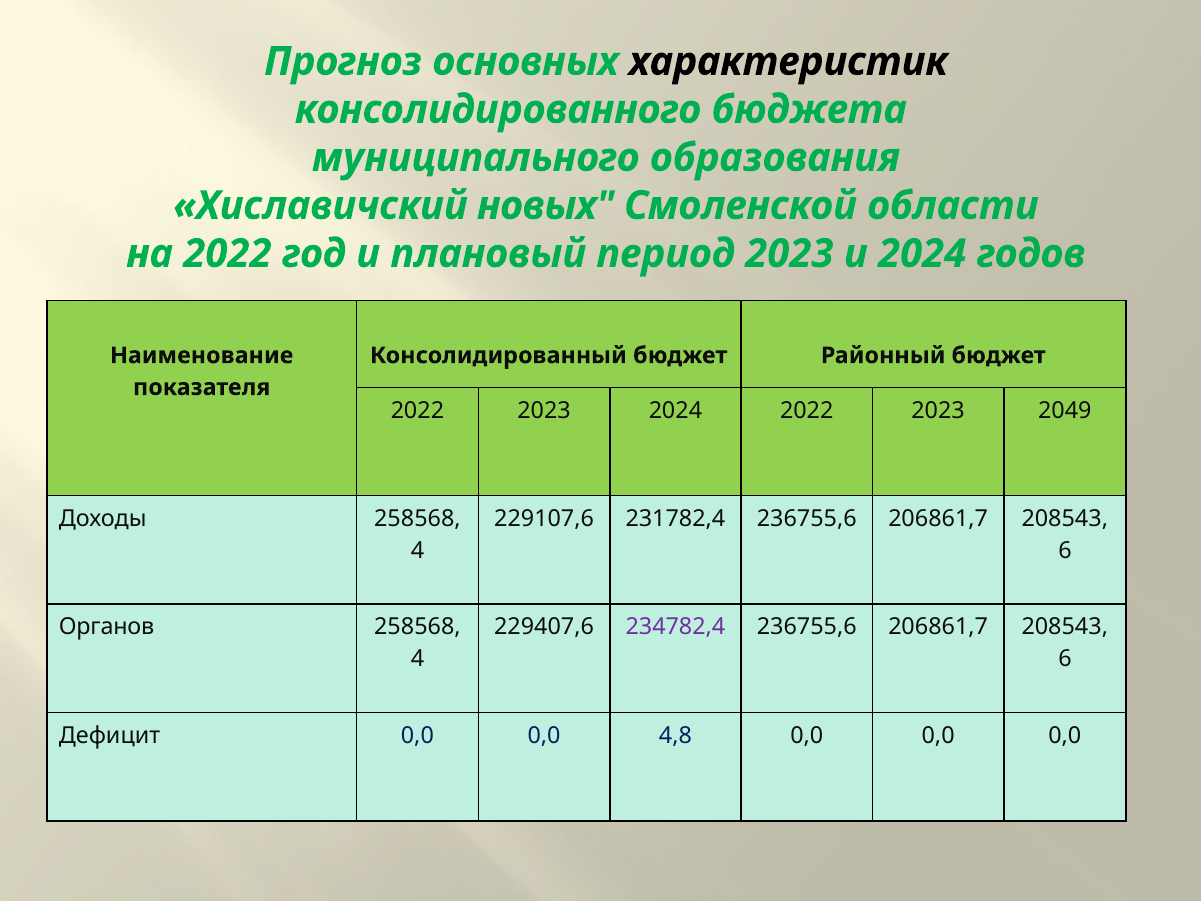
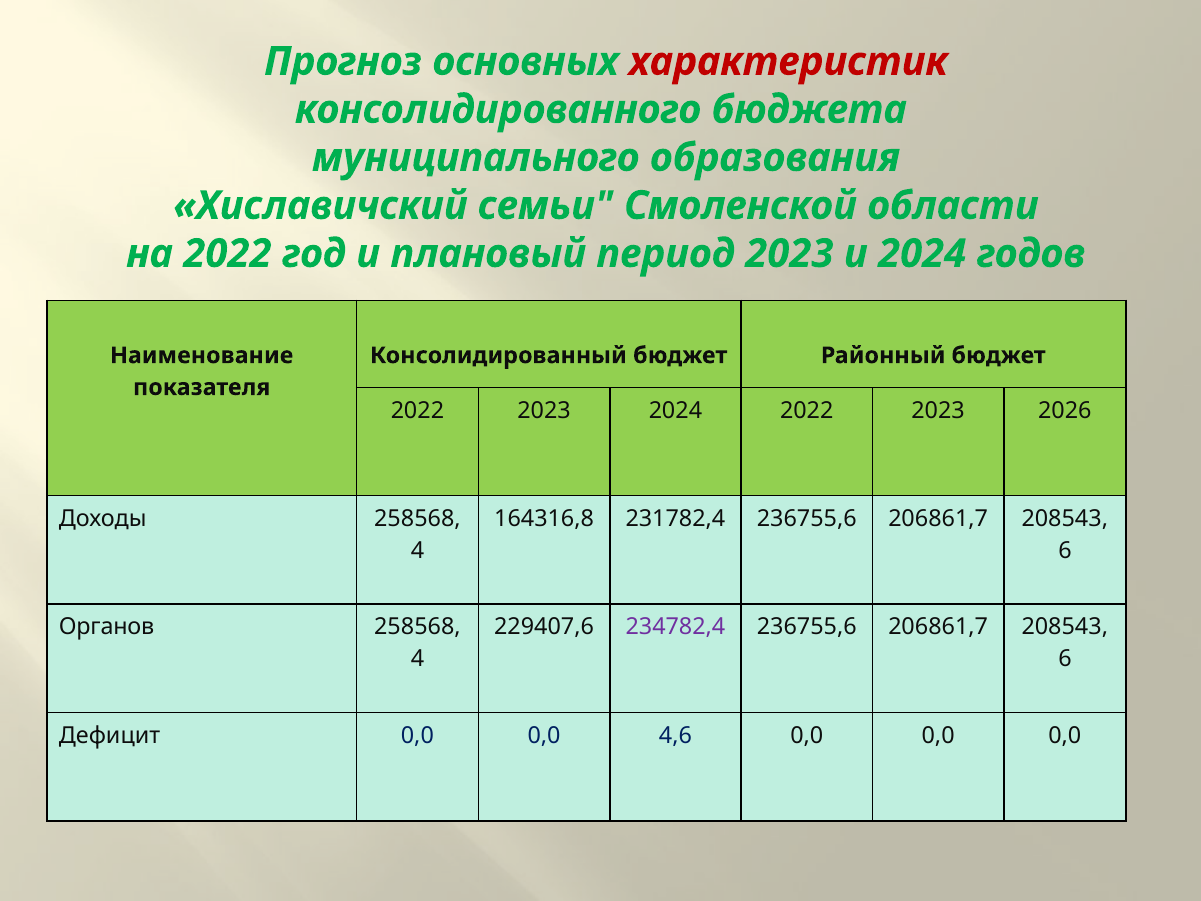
характеристик colour: black -> red
новых: новых -> семьи
2049: 2049 -> 2026
229107,6: 229107,6 -> 164316,8
4,8: 4,8 -> 4,6
